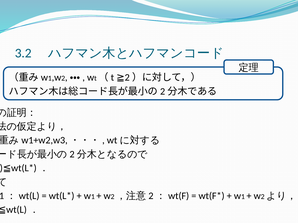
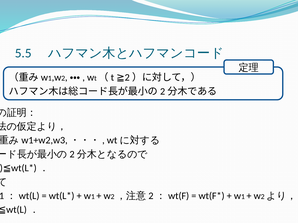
3.2: 3.2 -> 5.5
